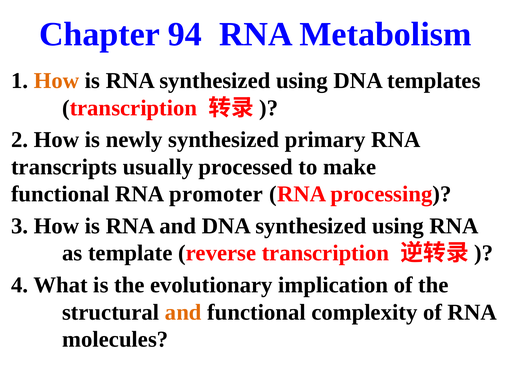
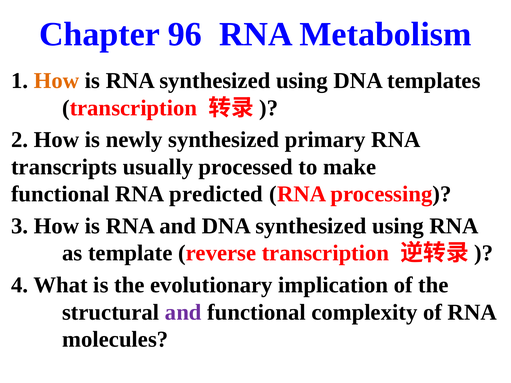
94: 94 -> 96
promoter: promoter -> predicted
and at (183, 312) colour: orange -> purple
